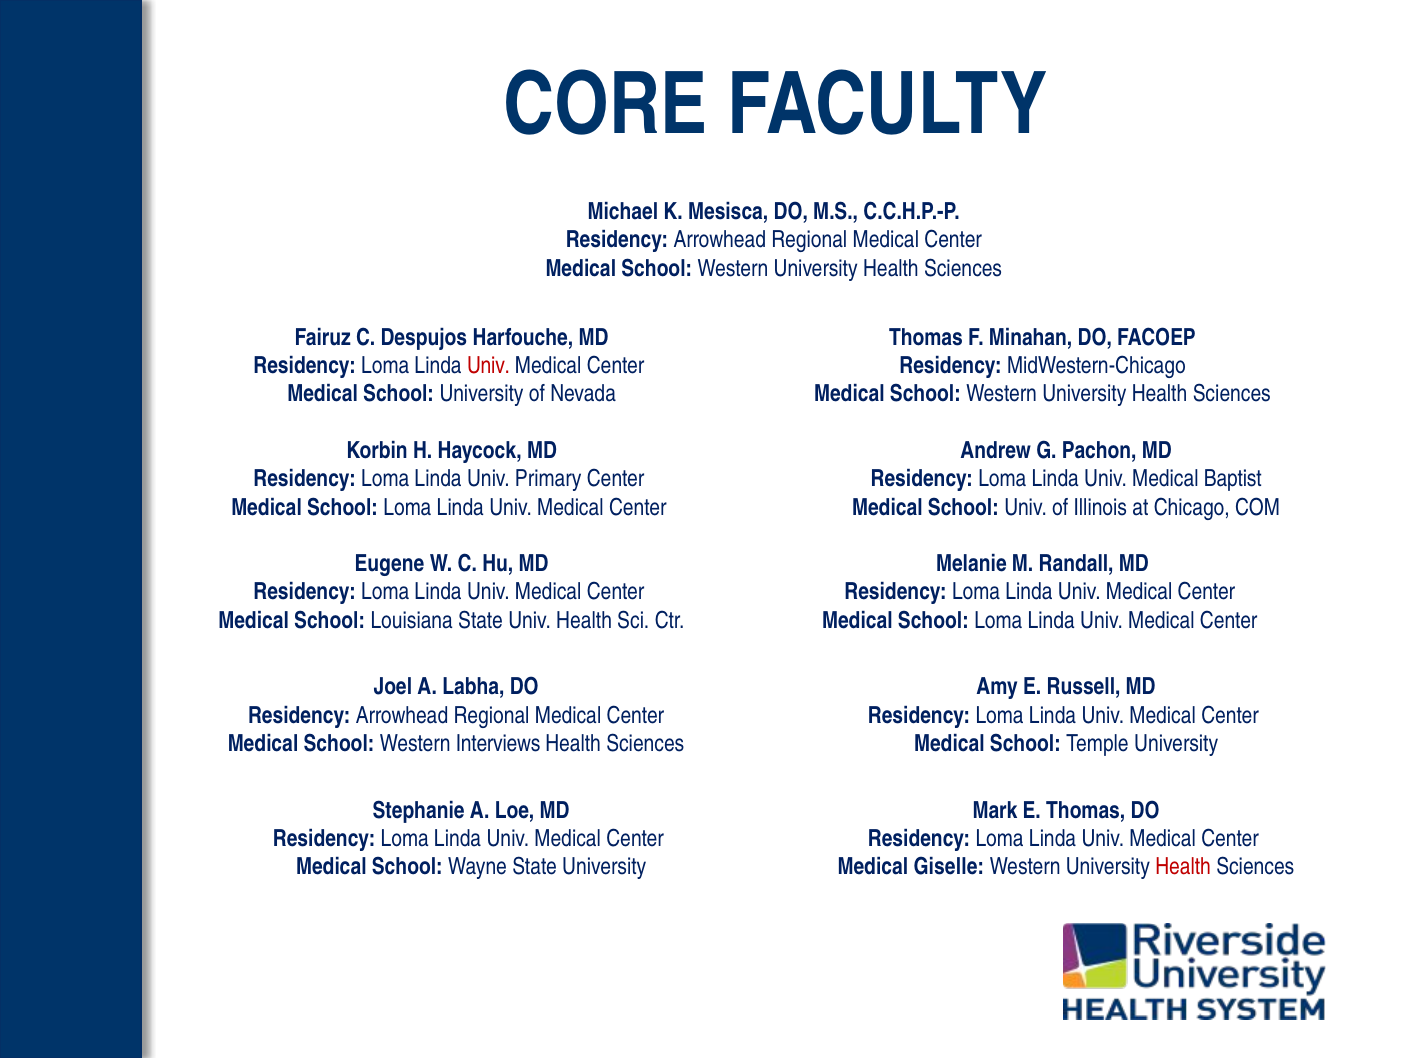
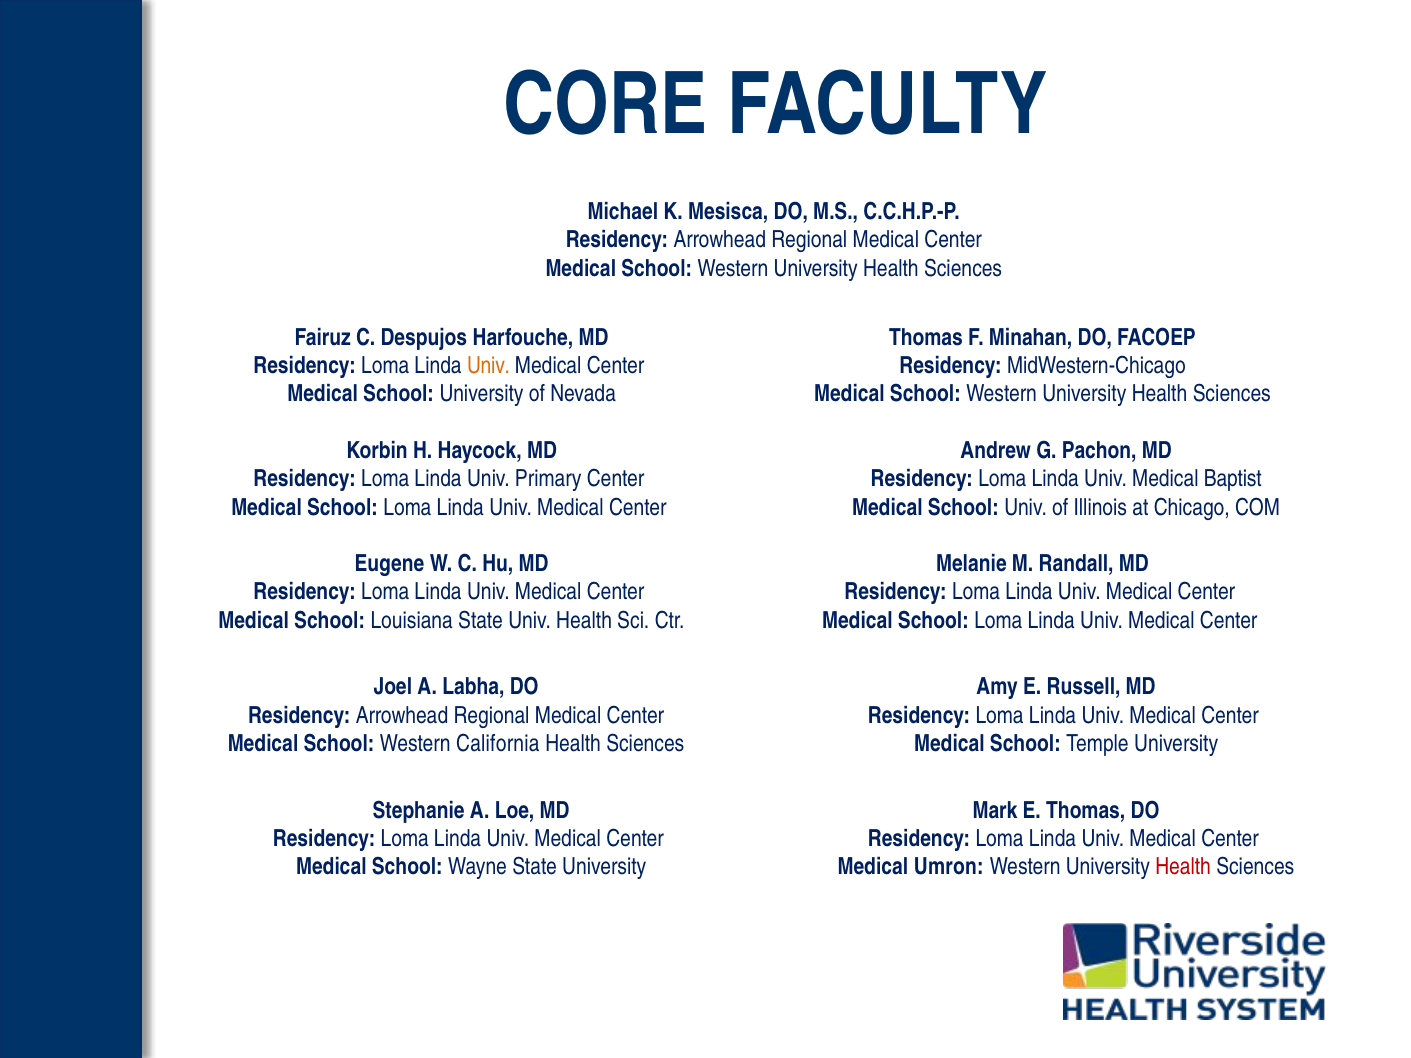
Univ at (489, 366) colour: red -> orange
Interviews: Interviews -> California
Giselle: Giselle -> Umron
